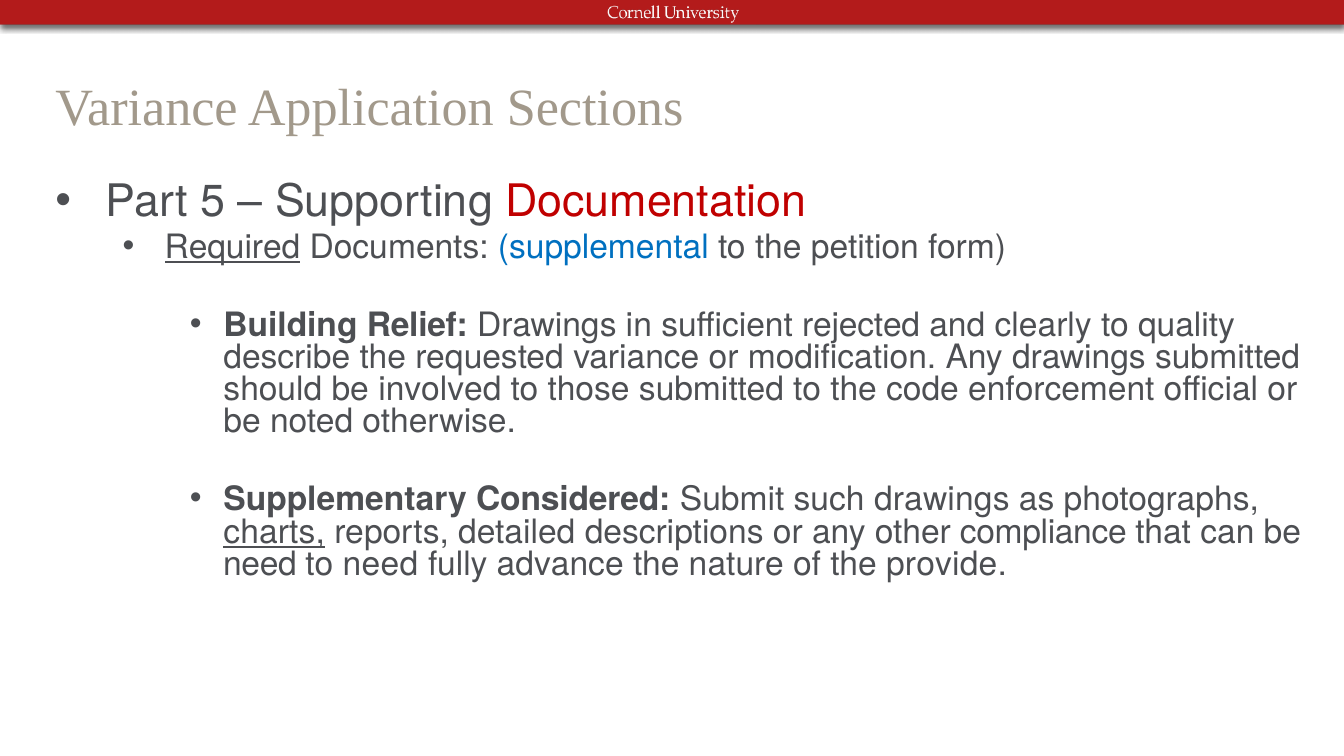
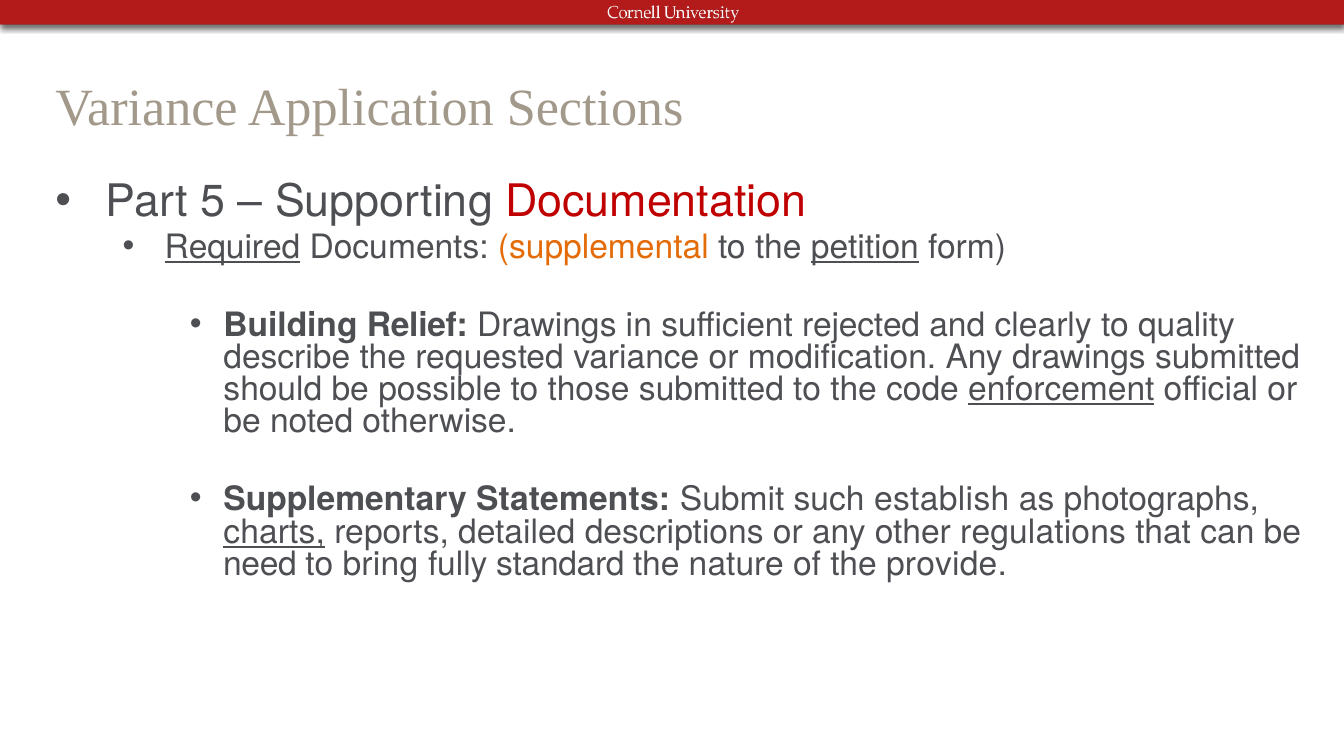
supplemental colour: blue -> orange
petition underline: none -> present
involved: involved -> possible
enforcement underline: none -> present
Considered: Considered -> Statements
such drawings: drawings -> establish
compliance: compliance -> regulations
to need: need -> bring
advance: advance -> standard
